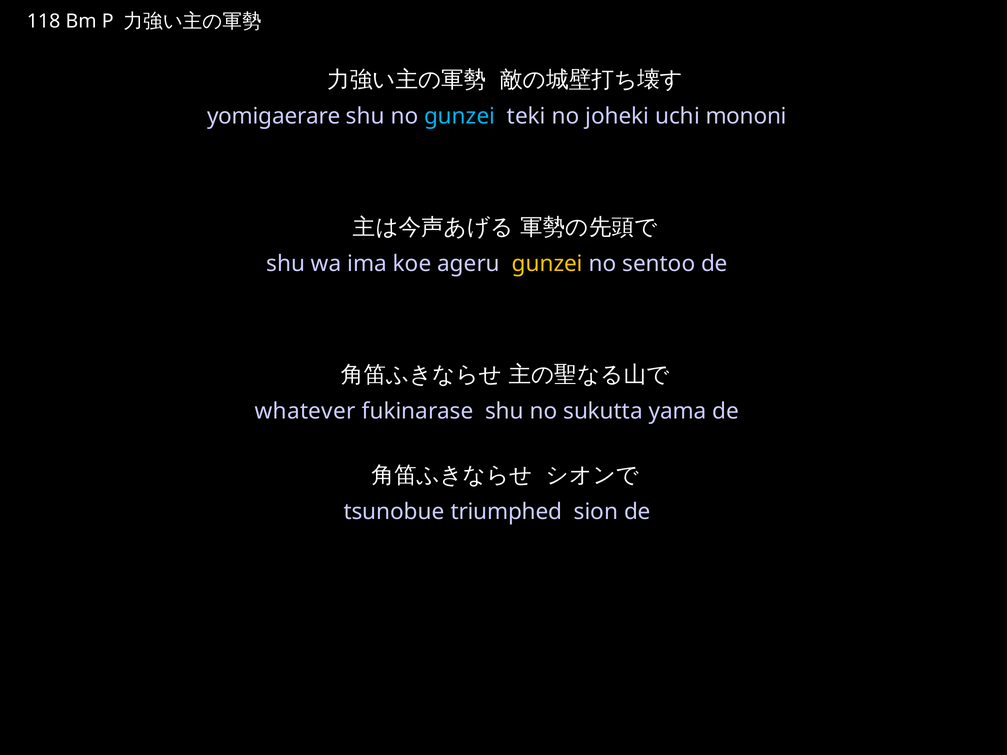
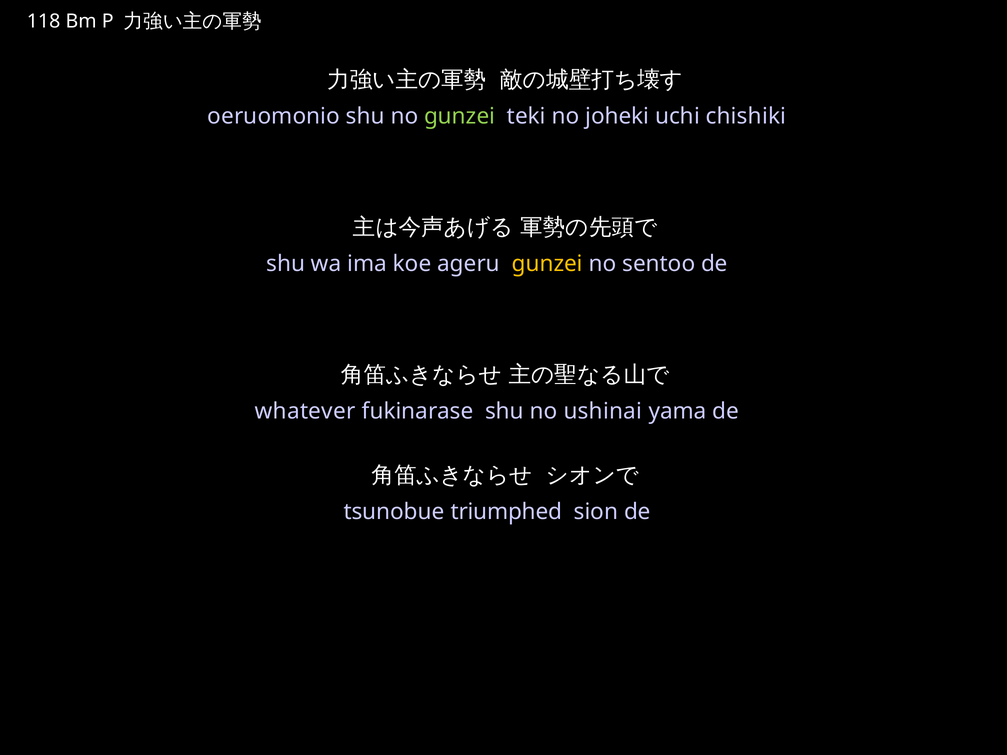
yomigaerare: yomigaerare -> oeruomonio
gunzei at (460, 116) colour: light blue -> light green
mononi: mononi -> chishiki
sukutta: sukutta -> ushinai
